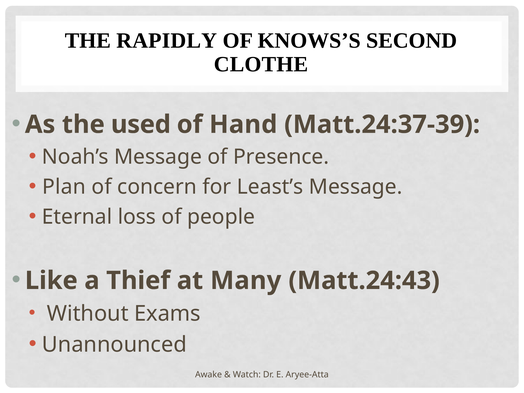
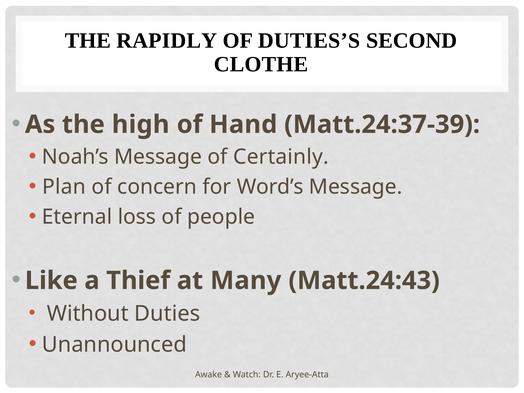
KNOWS’S: KNOWS’S -> DUTIES’S
used: used -> high
Presence: Presence -> Certainly
Least’s: Least’s -> Word’s
Exams: Exams -> Duties
